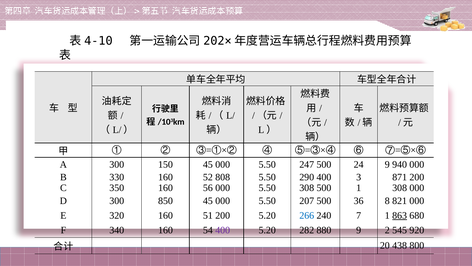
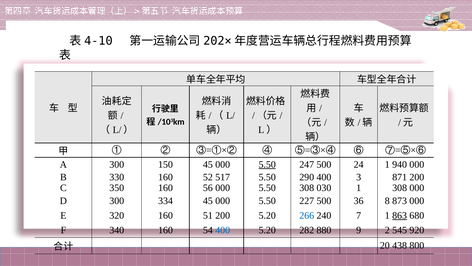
5.50 at (267, 164) underline: none -> present
24 9: 9 -> 1
808: 808 -> 517
308 500: 500 -> 030
850: 850 -> 334
207: 207 -> 227
821: 821 -> 873
400 at (223, 230) colour: purple -> blue
